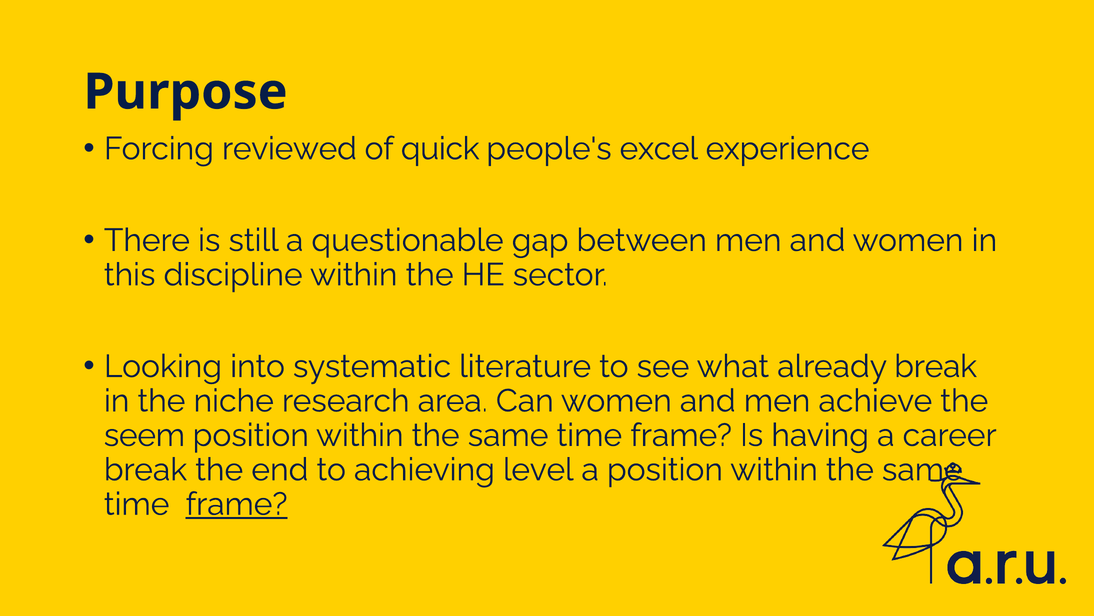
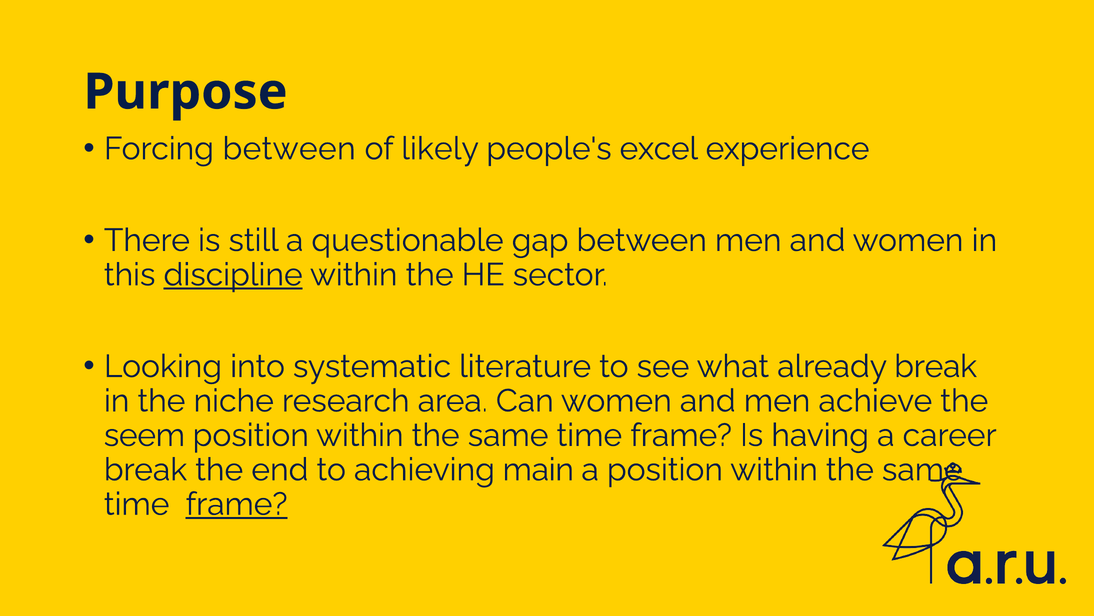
Forcing reviewed: reviewed -> between
quick: quick -> likely
discipline underline: none -> present
level: level -> main
